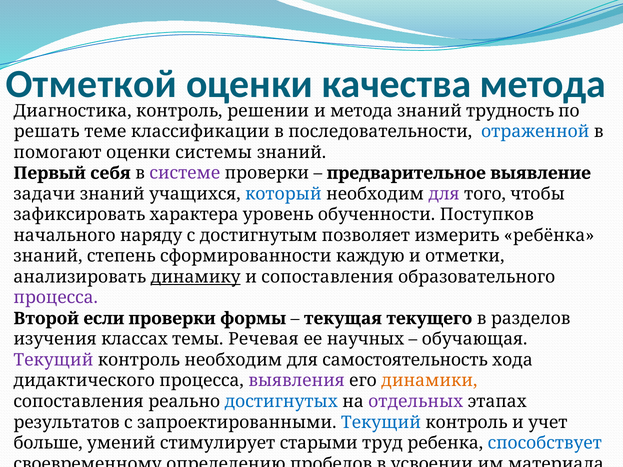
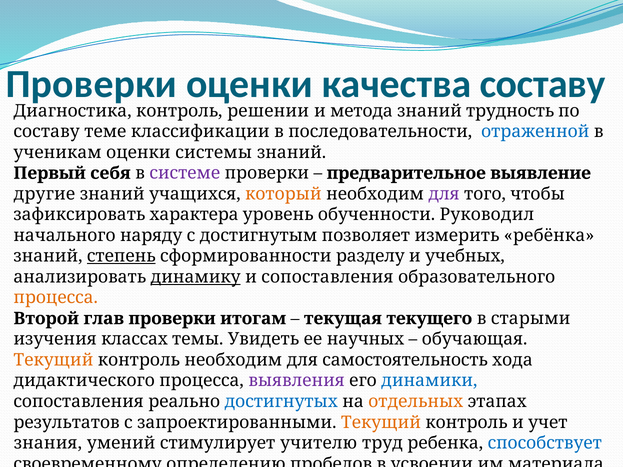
Отметкой at (91, 84): Отметкой -> Проверки
качества метода: метода -> составу
решать at (47, 132): решать -> составу
помогают: помогают -> ученикам
задачи: задачи -> другие
который colour: blue -> orange
Поступков: Поступков -> Руководил
степень underline: none -> present
каждую: каждую -> разделу
отметки: отметки -> учебных
процесса at (56, 298) colour: purple -> orange
если: если -> глав
формы: формы -> итогам
разделов: разделов -> старыми
Речевая: Речевая -> Увидеть
Текущий at (53, 360) colour: purple -> orange
динамики colour: orange -> blue
отдельных colour: purple -> orange
Текущий at (381, 423) colour: blue -> orange
больше: больше -> знания
старыми: старыми -> учителю
